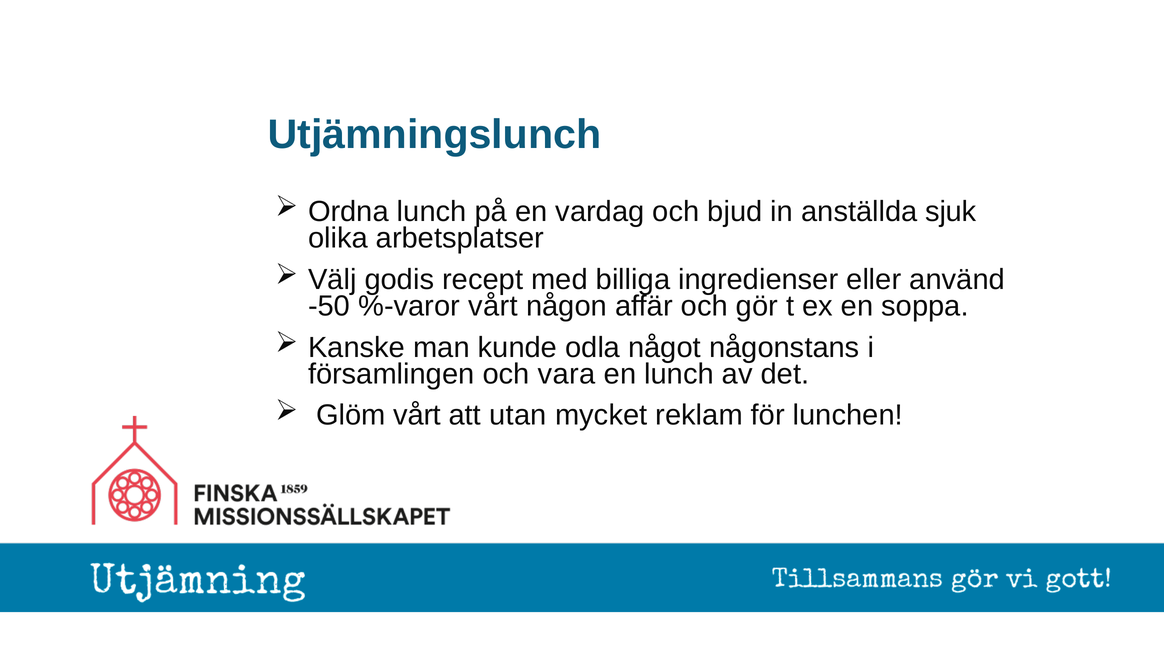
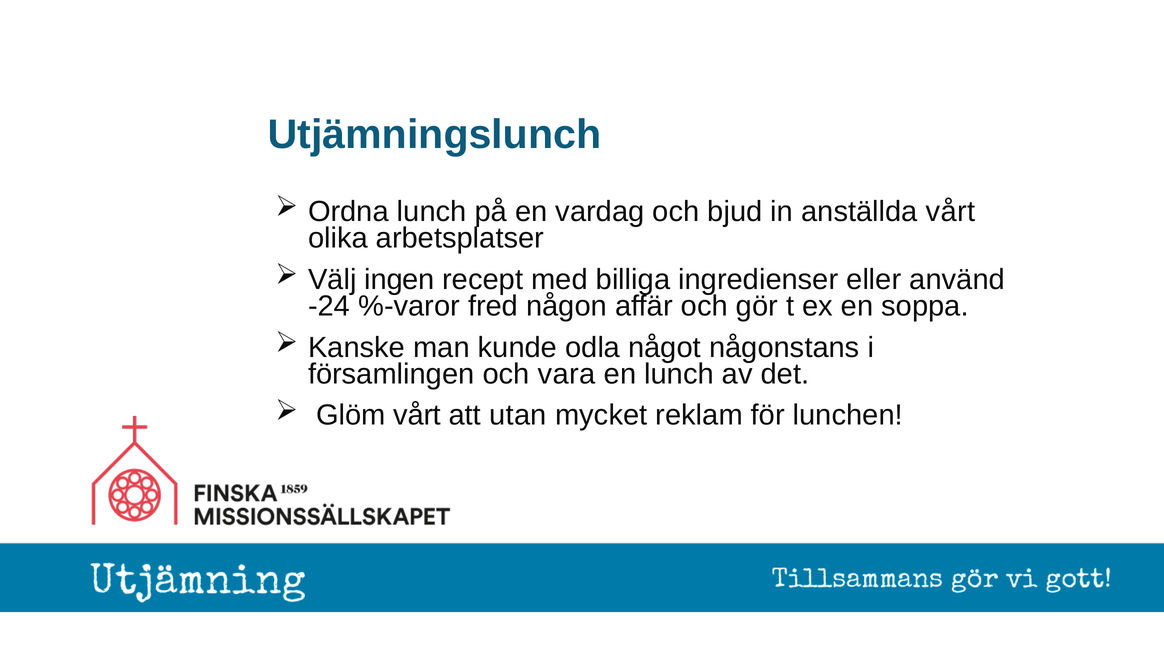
anställda sjuk: sjuk -> vårt
godis: godis -> ingen
-50: -50 -> -24
%-varor vårt: vårt -> fred
